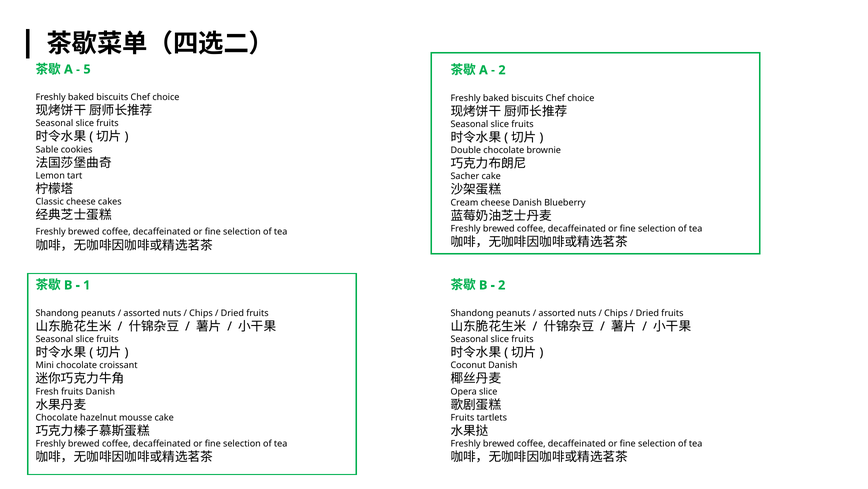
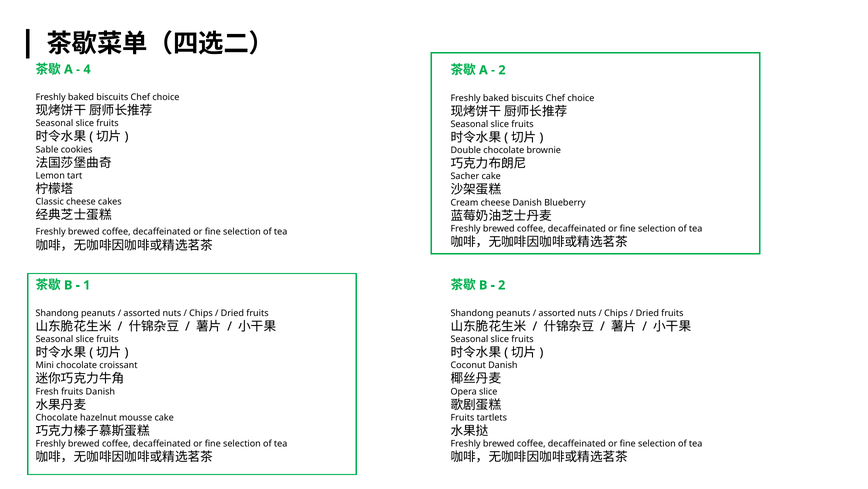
5: 5 -> 4
